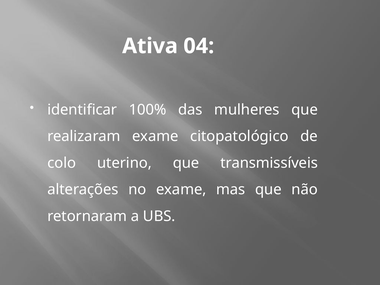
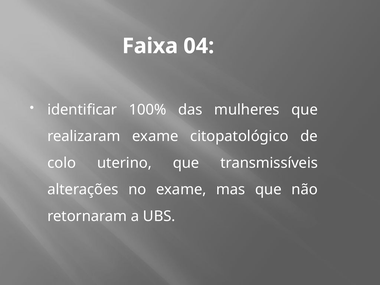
Ativa: Ativa -> Faixa
